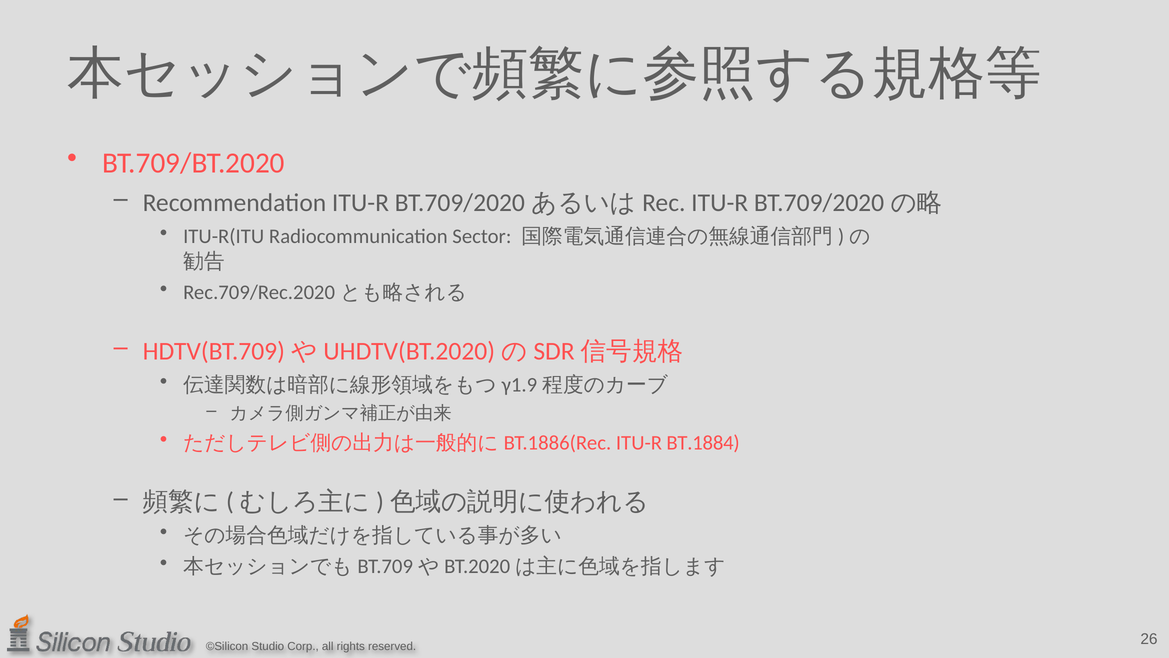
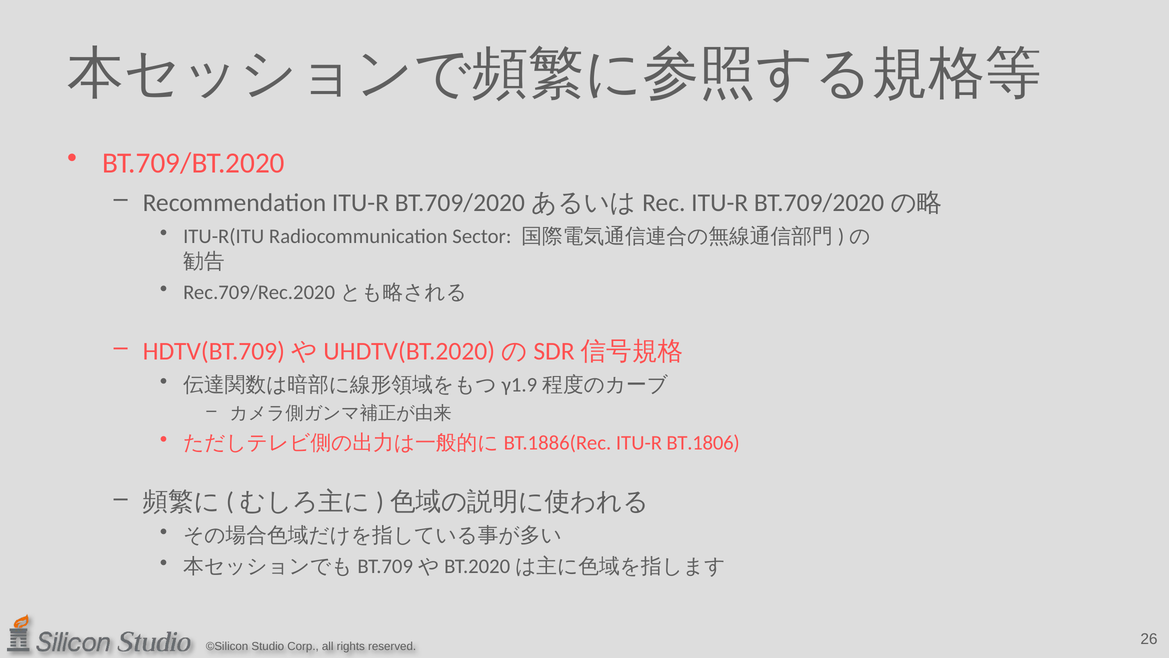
BT.1884: BT.1884 -> BT.1806
